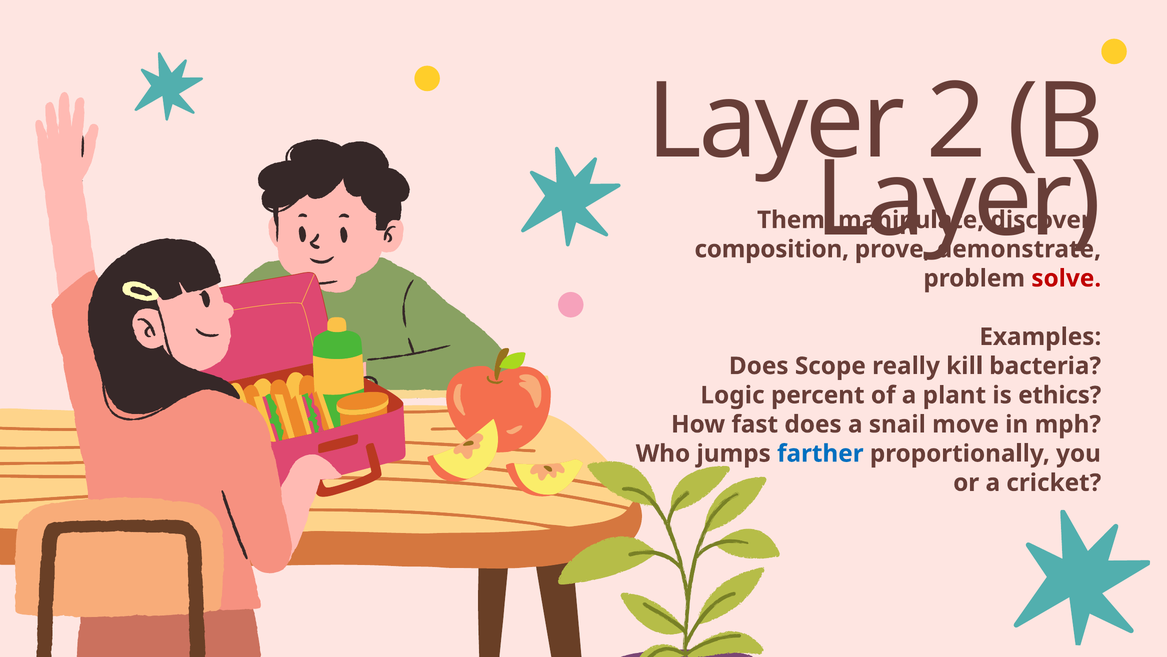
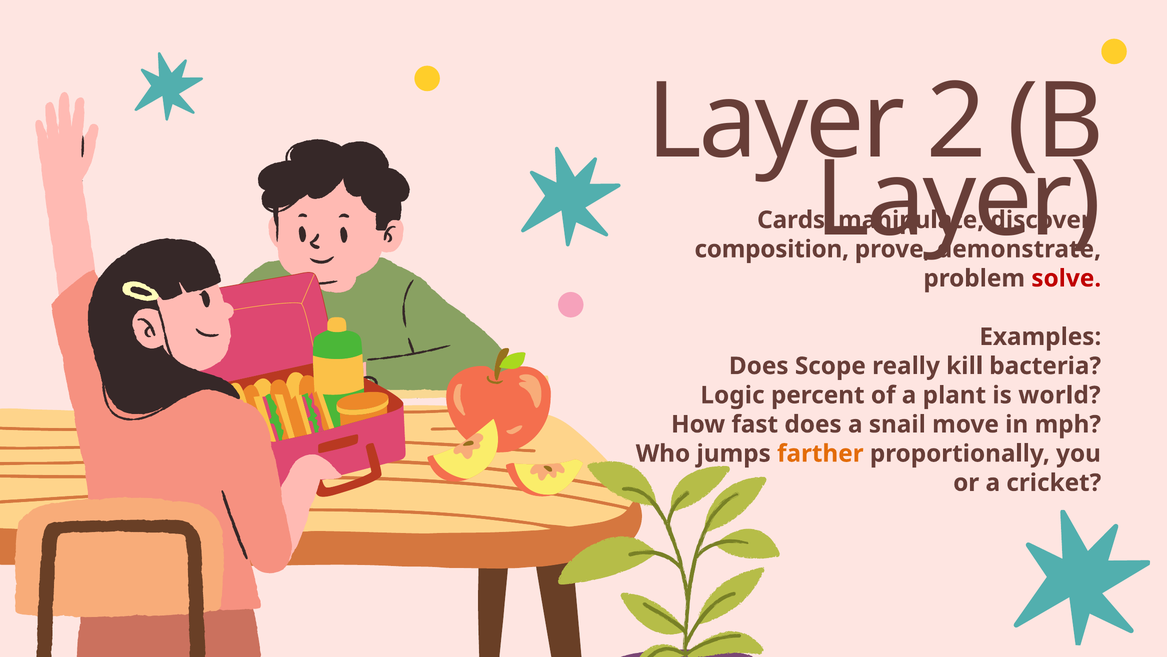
Them: Them -> Cards
ethics: ethics -> world
farther colour: blue -> orange
